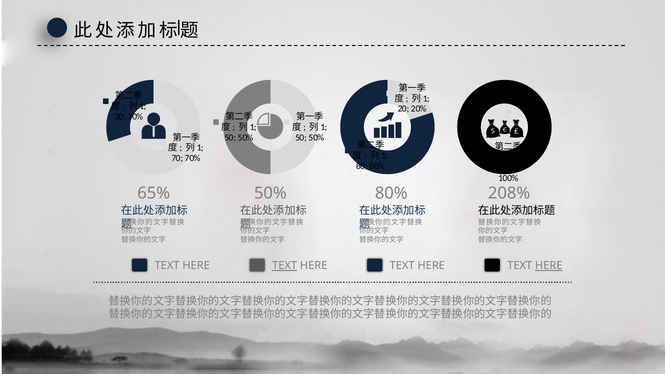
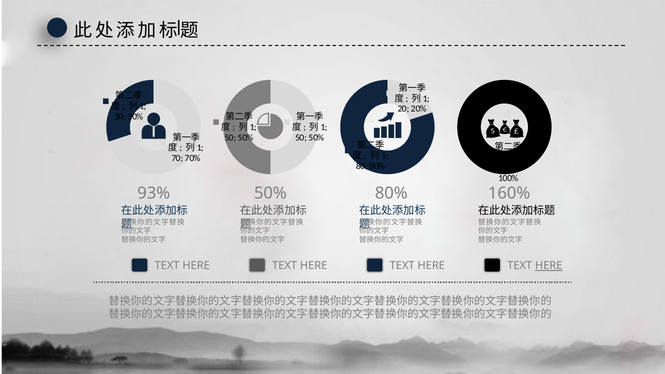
65%: 65% -> 93%
208%: 208% -> 160%
TEXT at (285, 266) underline: present -> none
